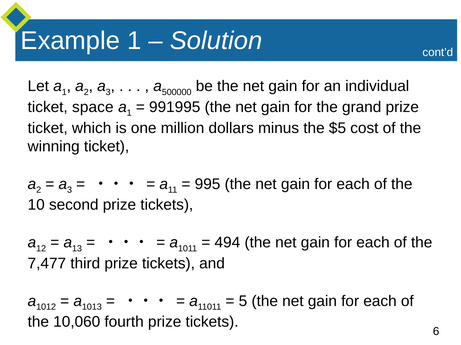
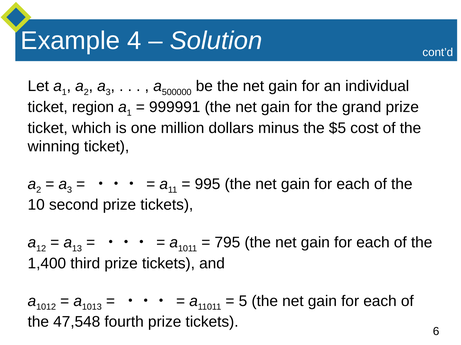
Example 1: 1 -> 4
space: space -> region
991995: 991995 -> 999991
494: 494 -> 795
7,477: 7,477 -> 1,400
10,060: 10,060 -> 47,548
